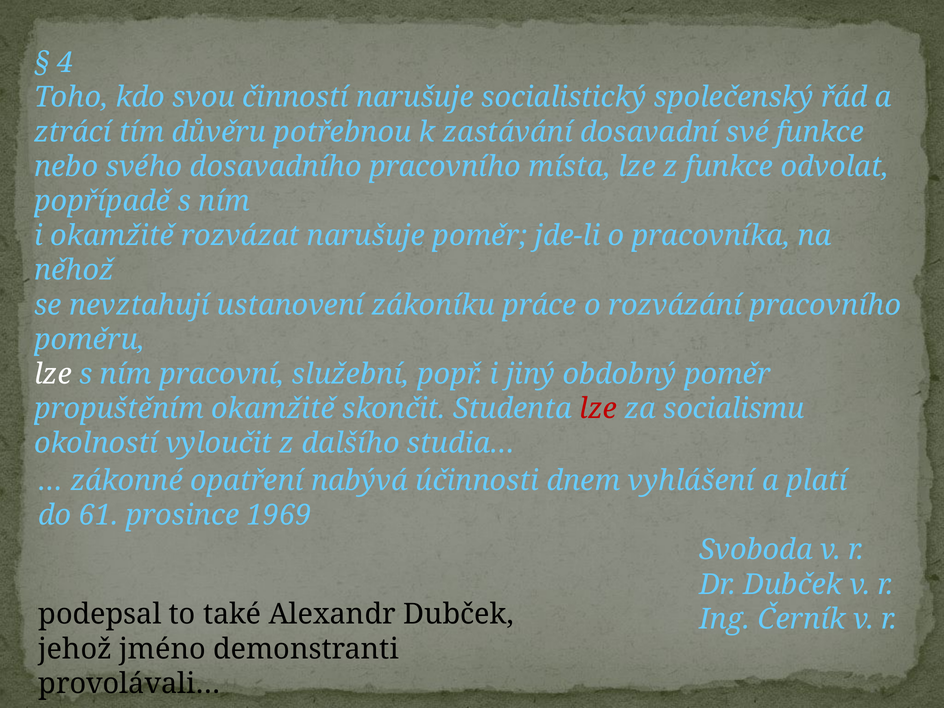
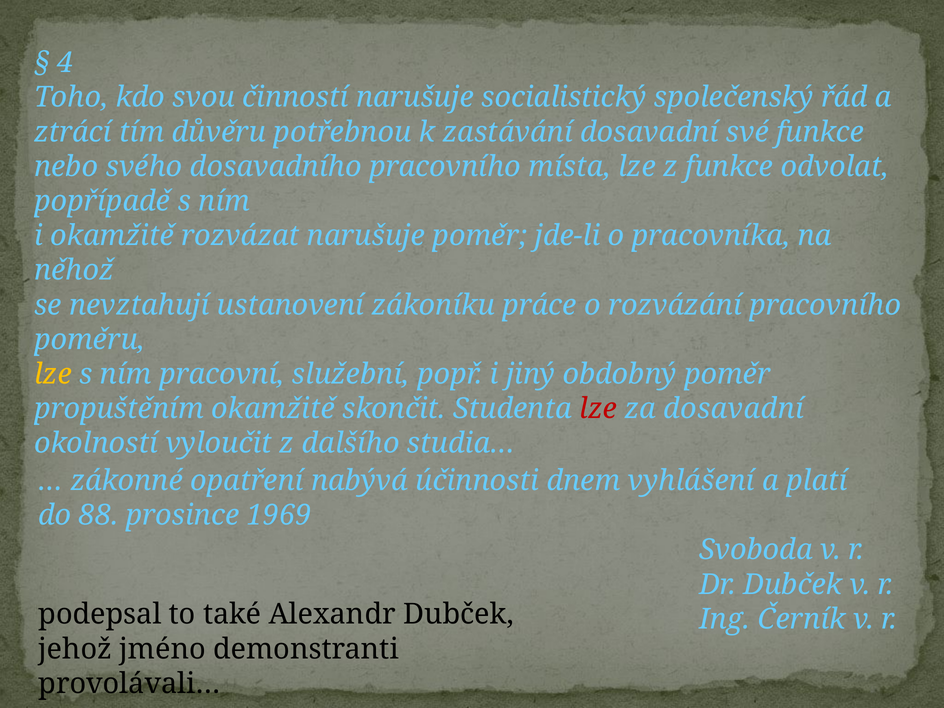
lze at (53, 374) colour: white -> yellow
za socialismu: socialismu -> dosavadní
61: 61 -> 88
